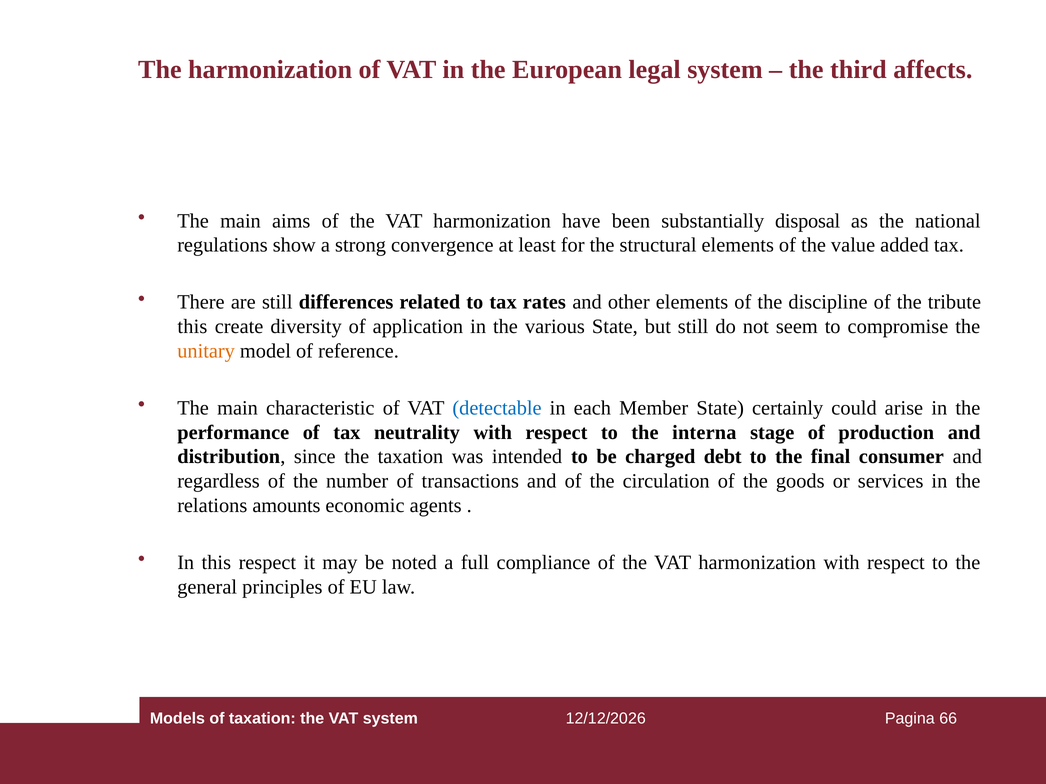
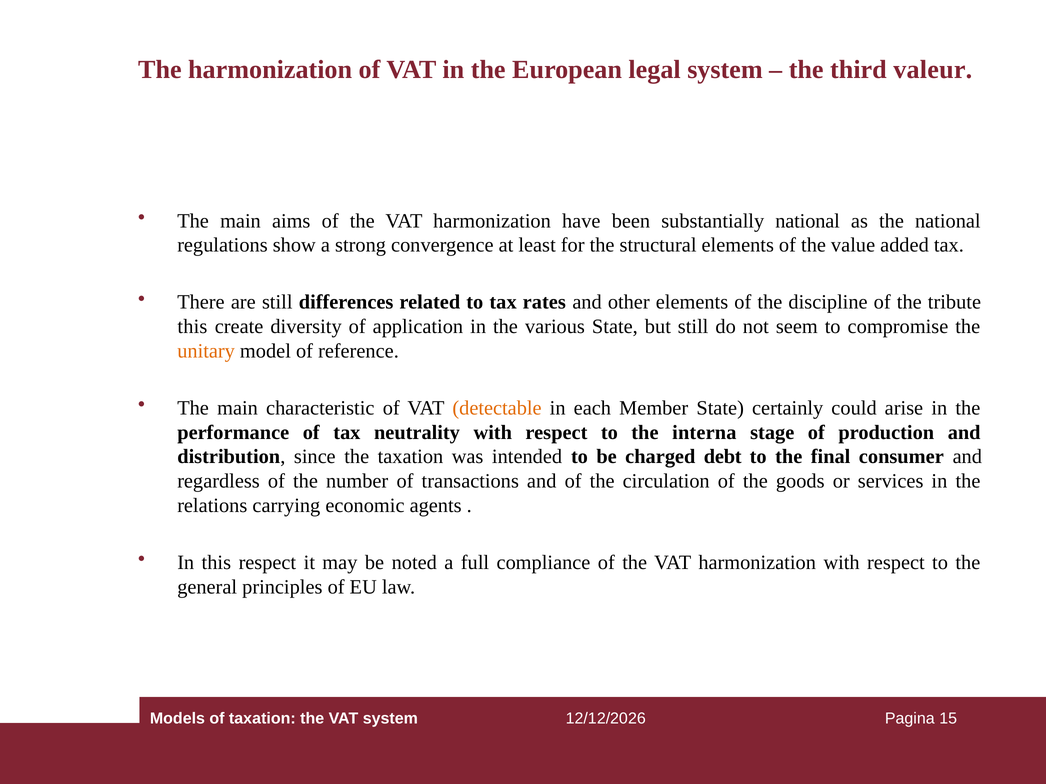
affects: affects -> valeur
substantially disposal: disposal -> national
detectable colour: blue -> orange
amounts: amounts -> carrying
66: 66 -> 15
